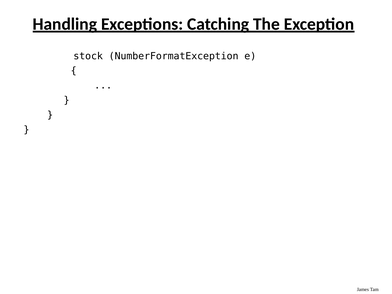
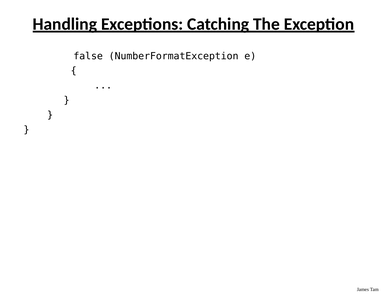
stock: stock -> false
